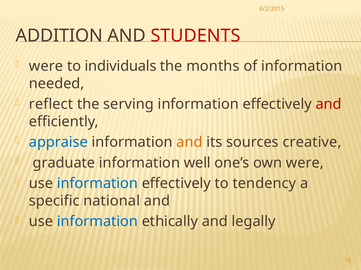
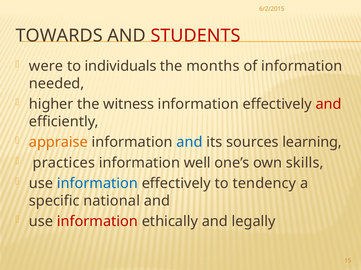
ADDITION: ADDITION -> TOWARDS
reflect: reflect -> higher
serving: serving -> witness
appraise colour: blue -> orange
and at (190, 143) colour: orange -> blue
creative: creative -> learning
graduate: graduate -> practices
own were: were -> skills
information at (97, 222) colour: blue -> red
